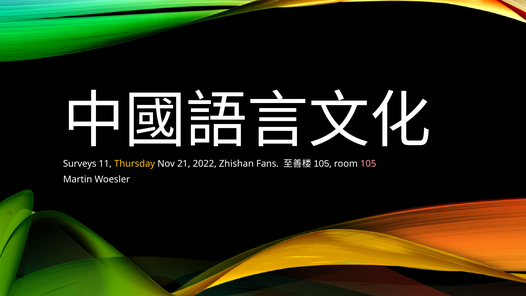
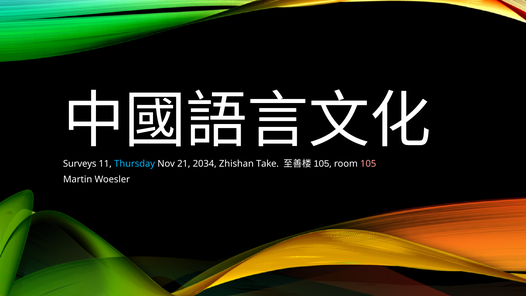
Thursday colour: yellow -> light blue
2022: 2022 -> 2034
Fans: Fans -> Take
